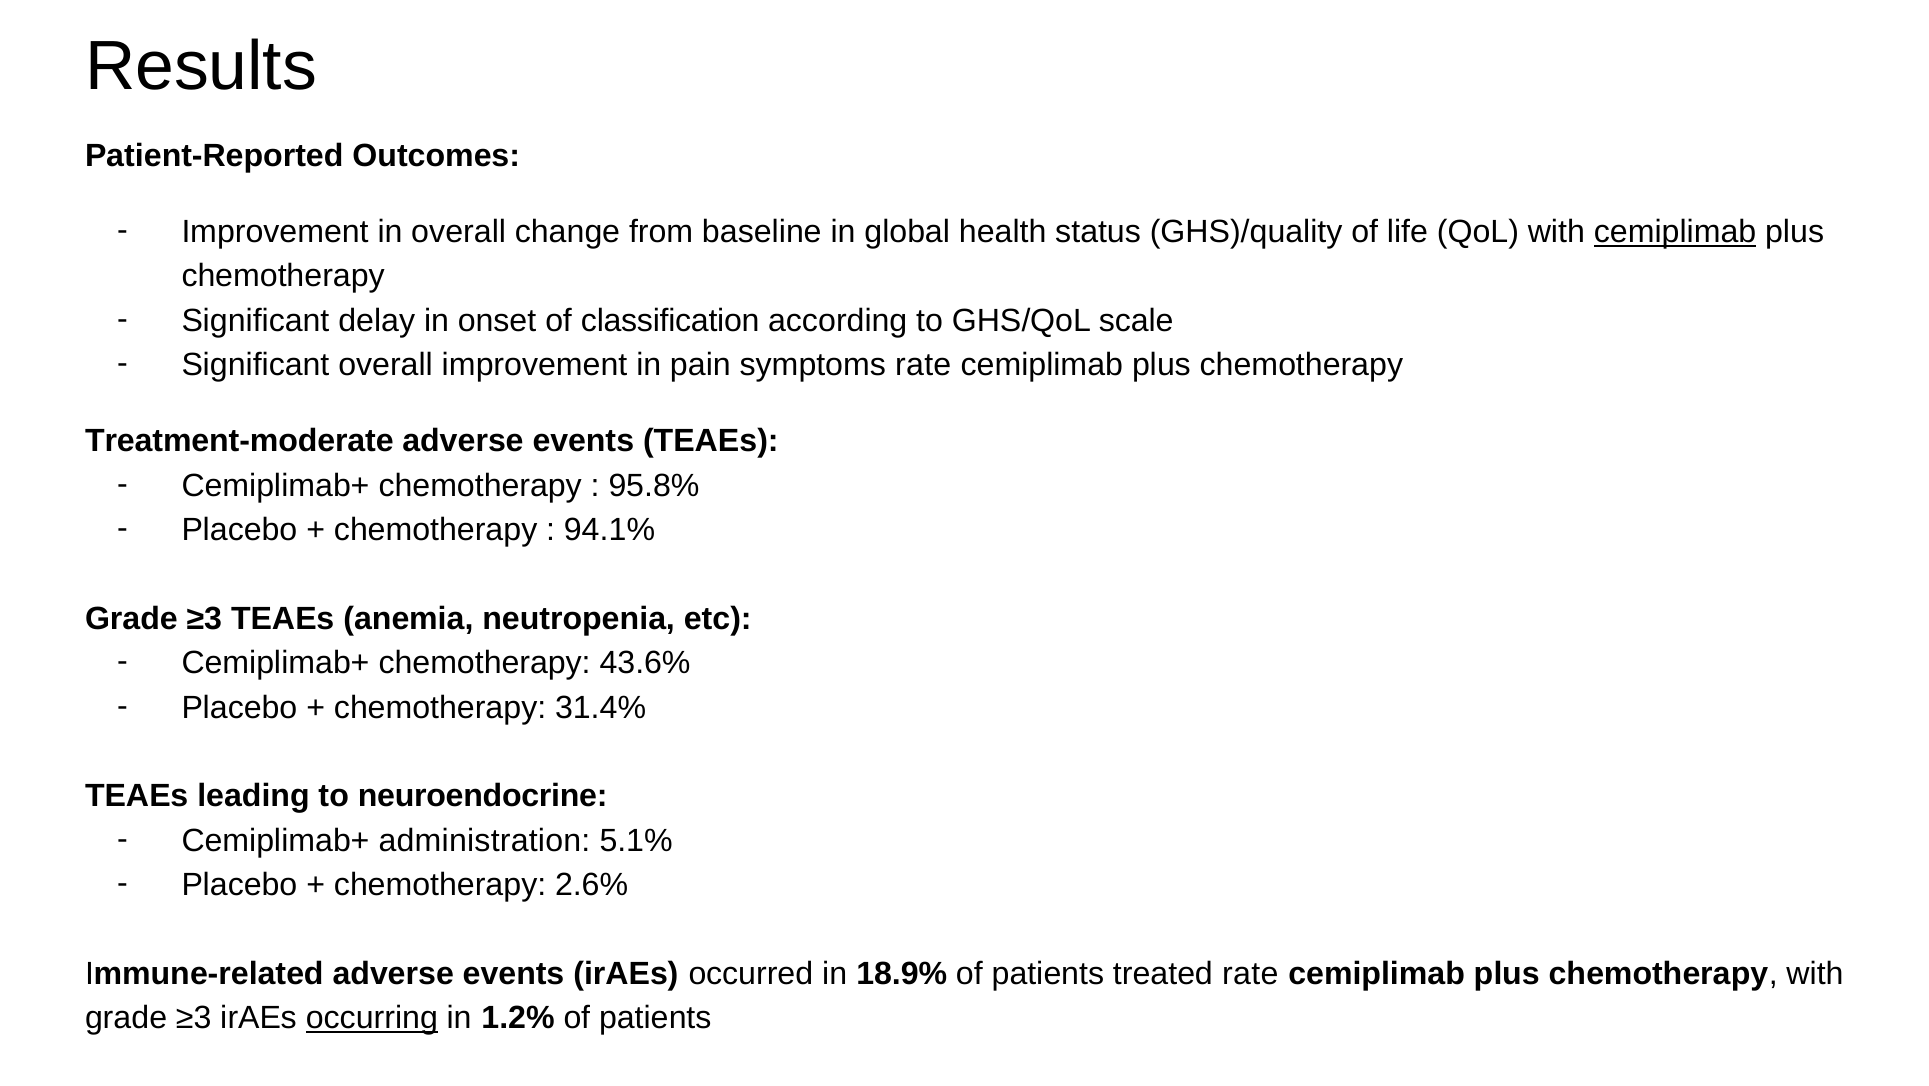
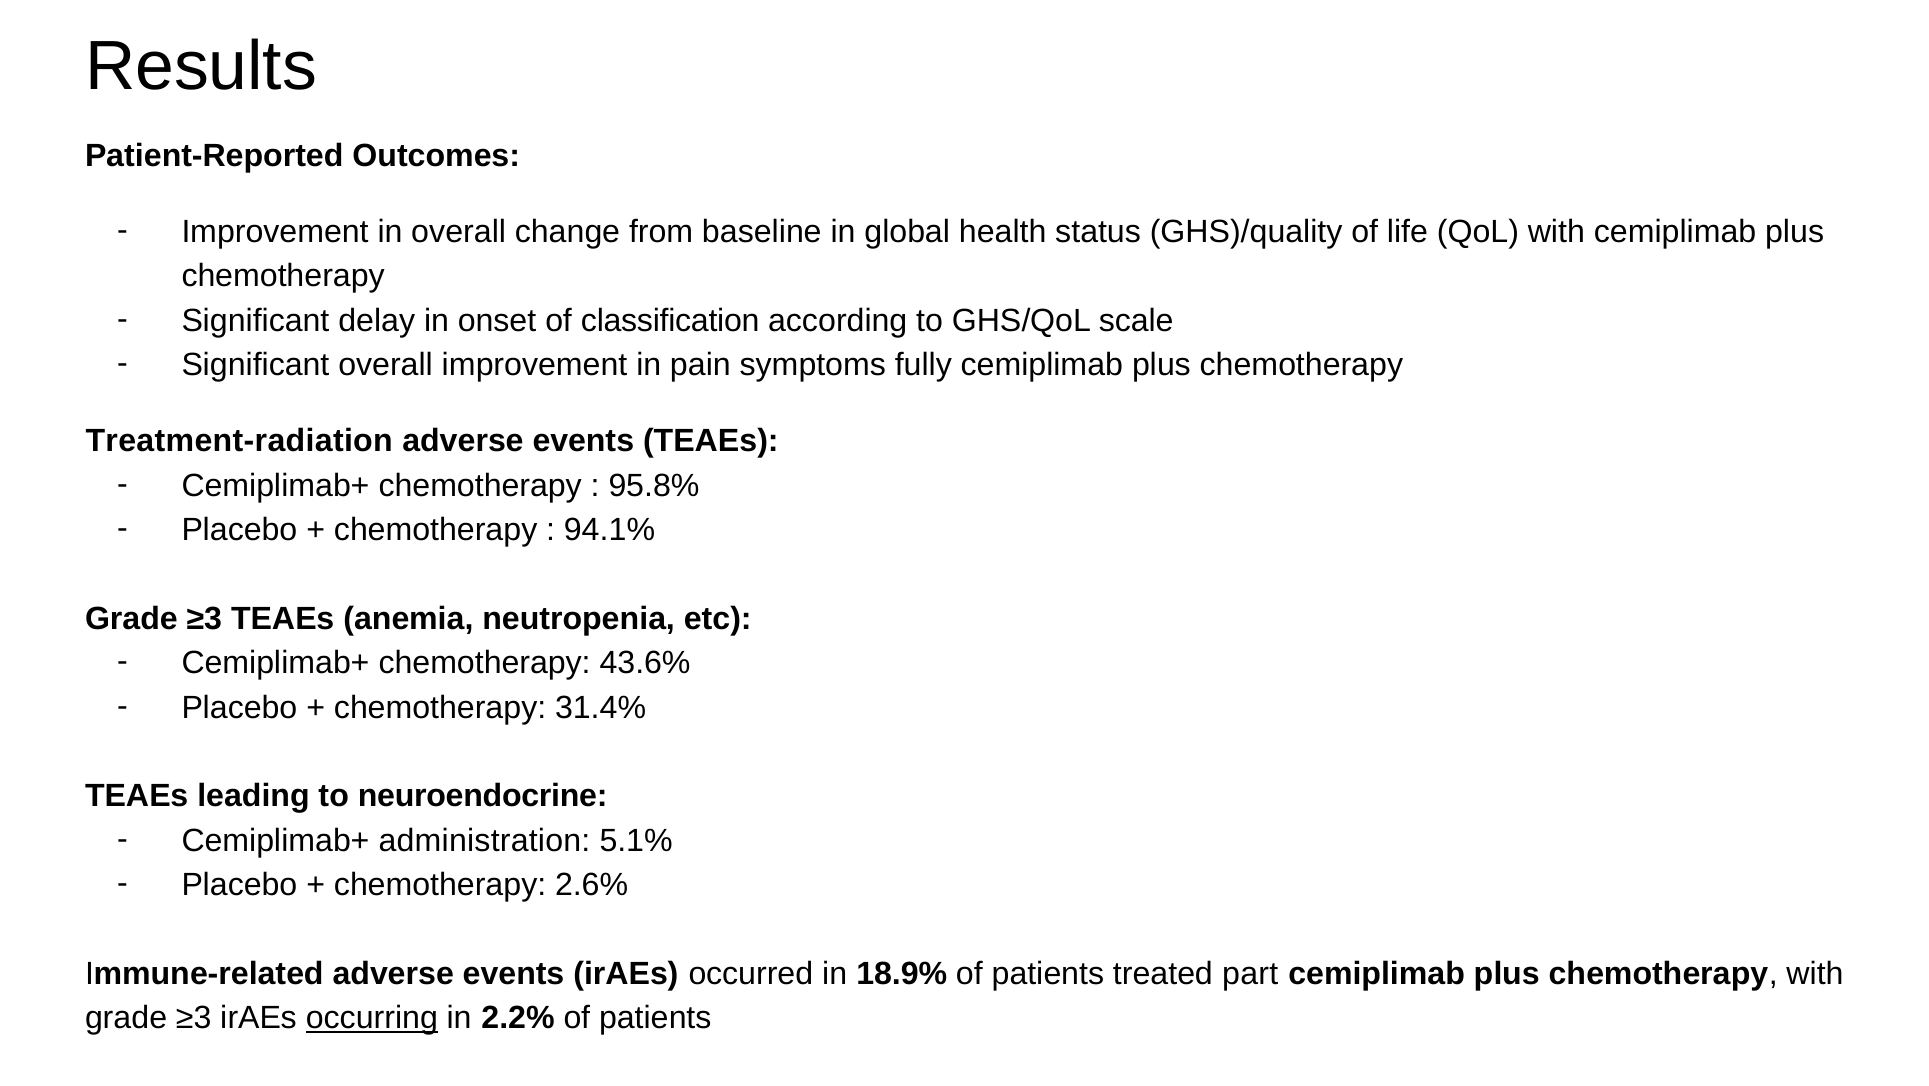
cemiplimab at (1675, 232) underline: present -> none
symptoms rate: rate -> fully
Treatment-moderate: Treatment-moderate -> Treatment-radiation
treated rate: rate -> part
1.2%: 1.2% -> 2.2%
